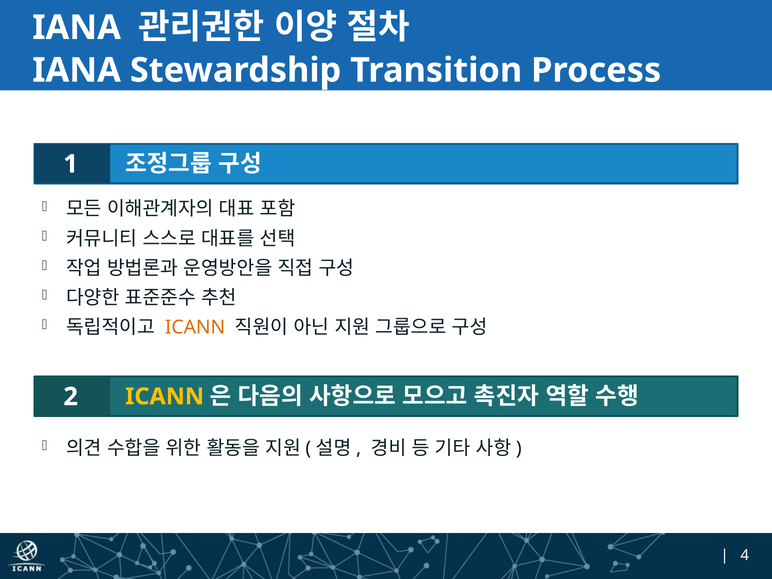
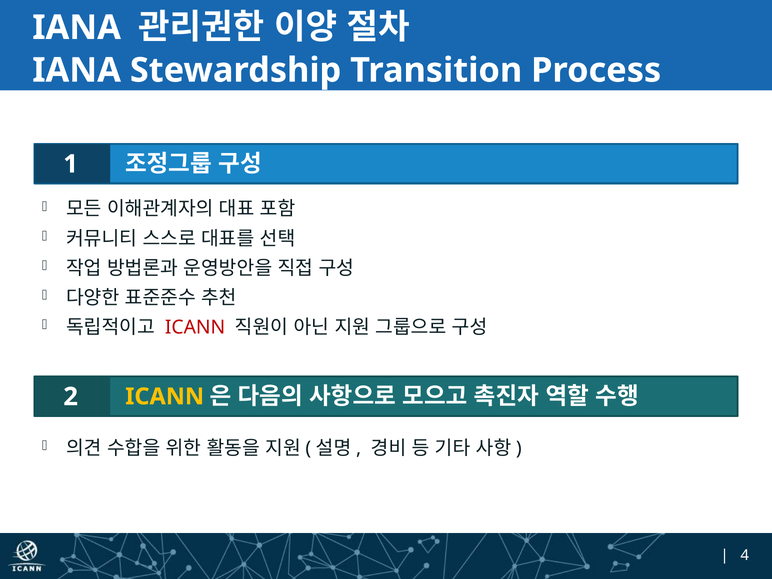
ICANN at (195, 327) colour: orange -> red
